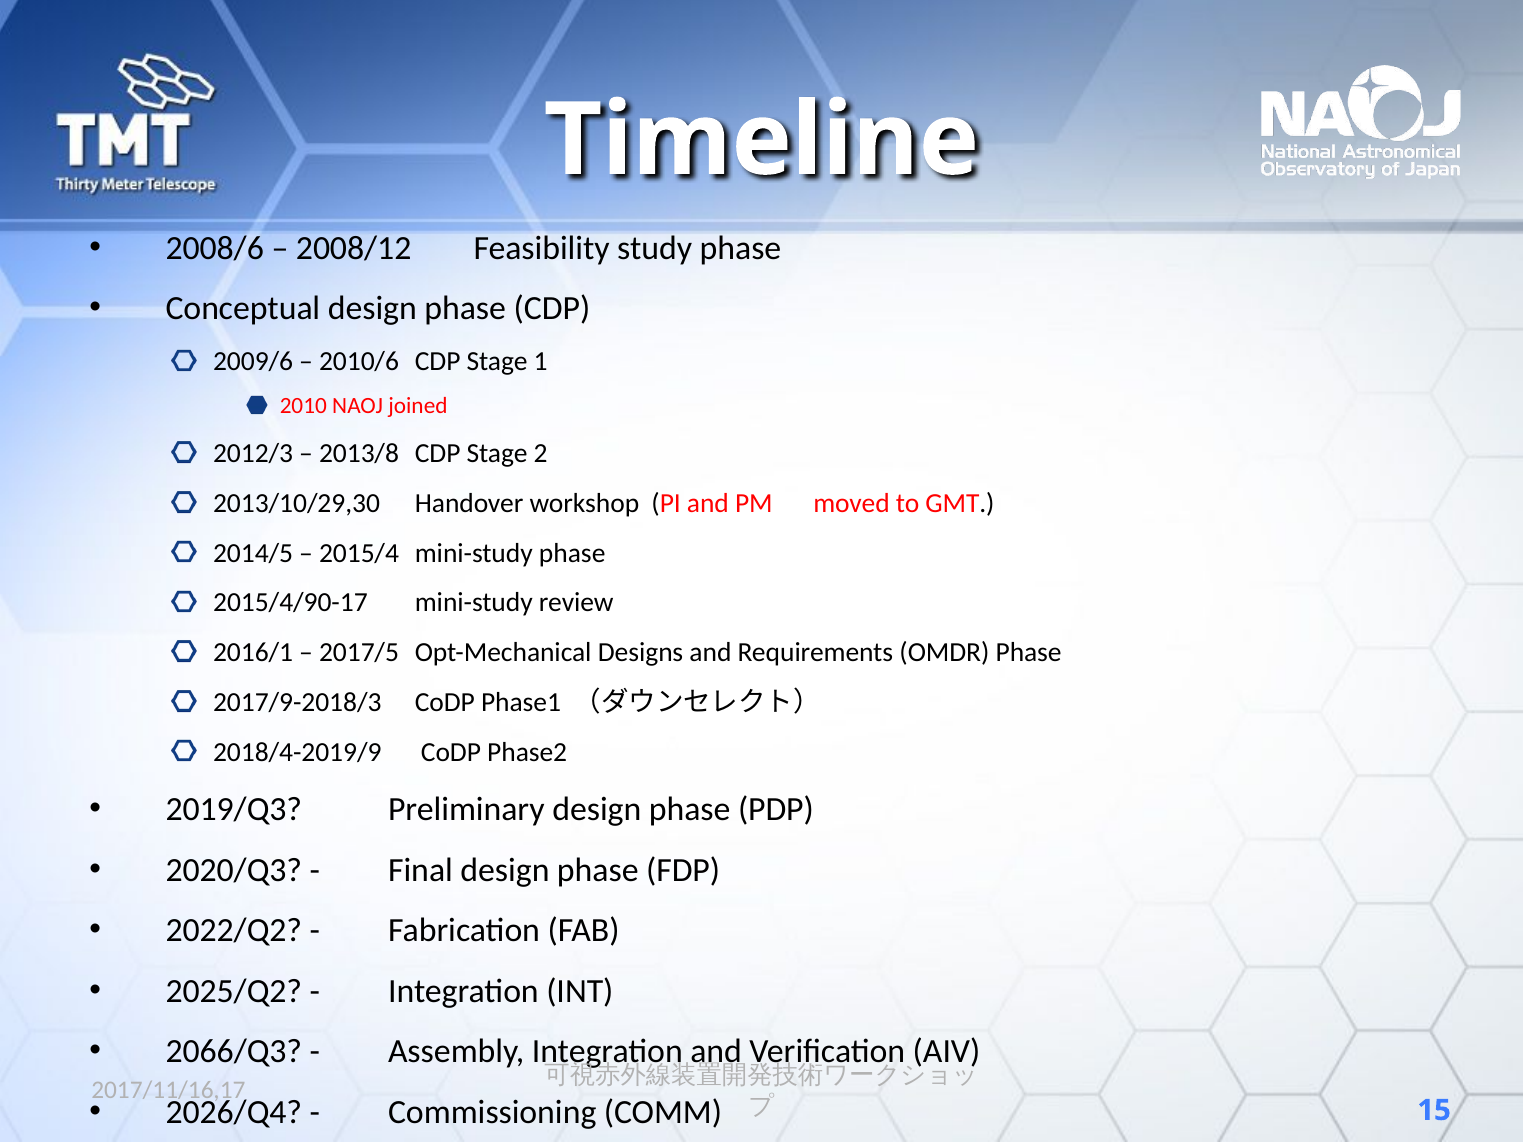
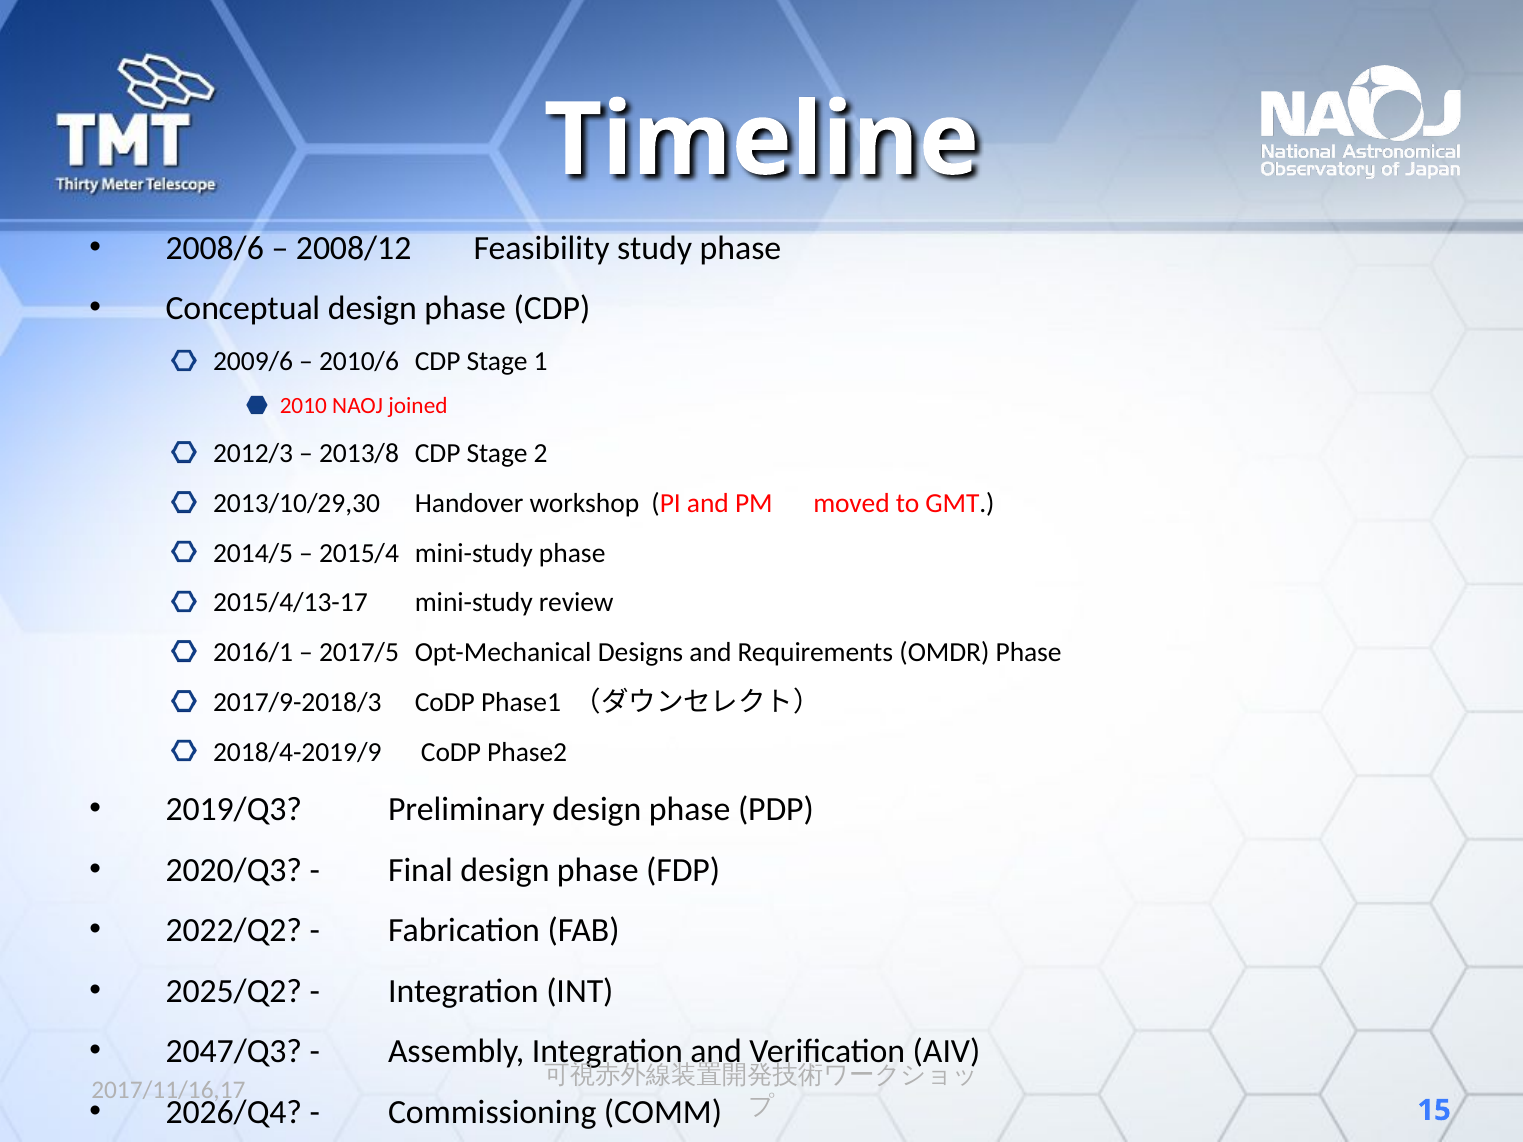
2015/4/90-17: 2015/4/90-17 -> 2015/4/13-17
2066/Q3: 2066/Q3 -> 2047/Q3
